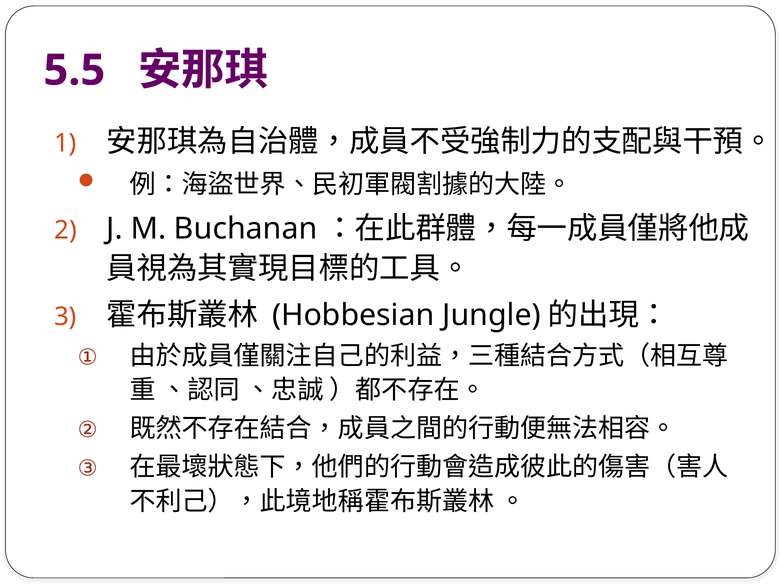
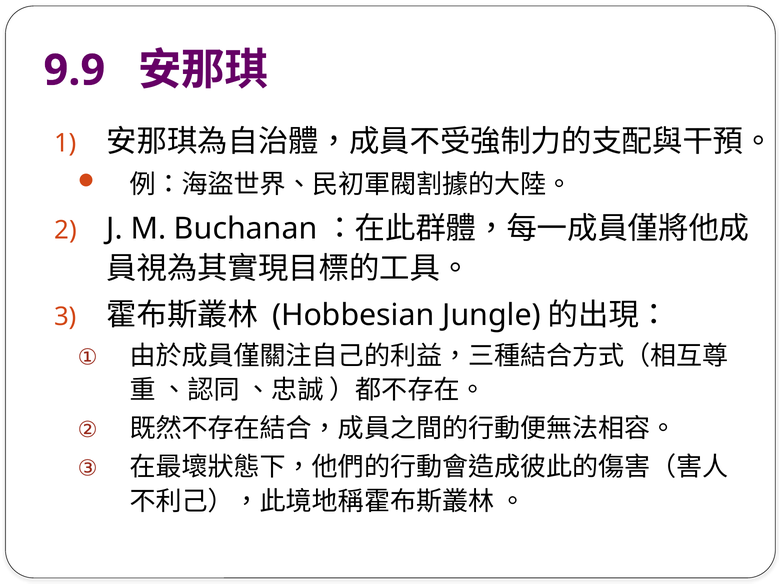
5.5: 5.5 -> 9.9
